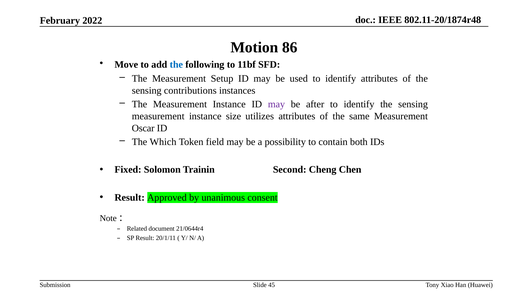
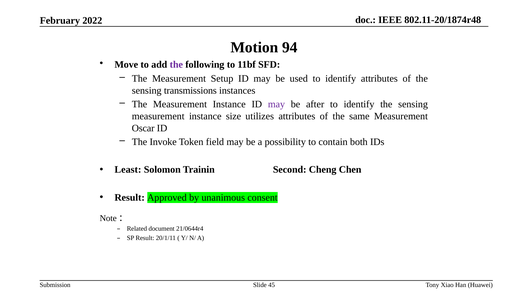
86: 86 -> 94
the at (176, 65) colour: blue -> purple
contributions: contributions -> transmissions
Which: Which -> Invoke
Fixed: Fixed -> Least
